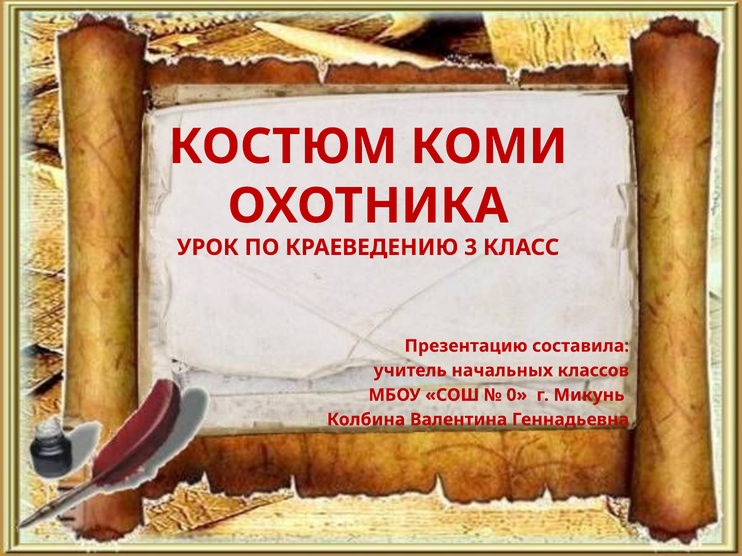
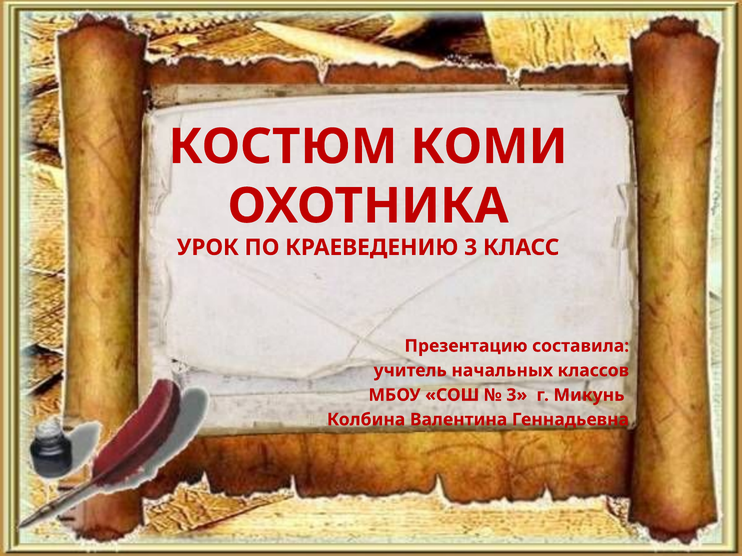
0 at (517, 395): 0 -> 3
